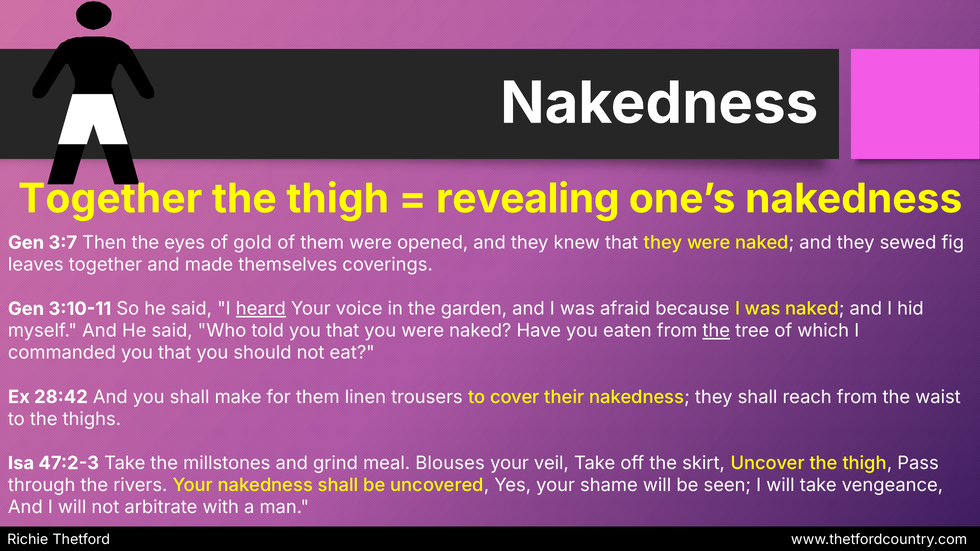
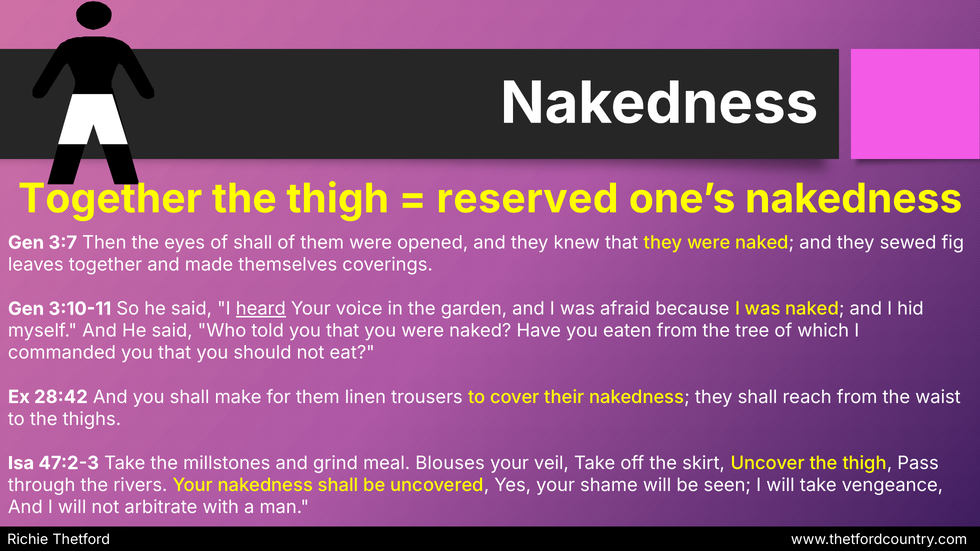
revealing: revealing -> reserved
of gold: gold -> shall
the at (716, 331) underline: present -> none
